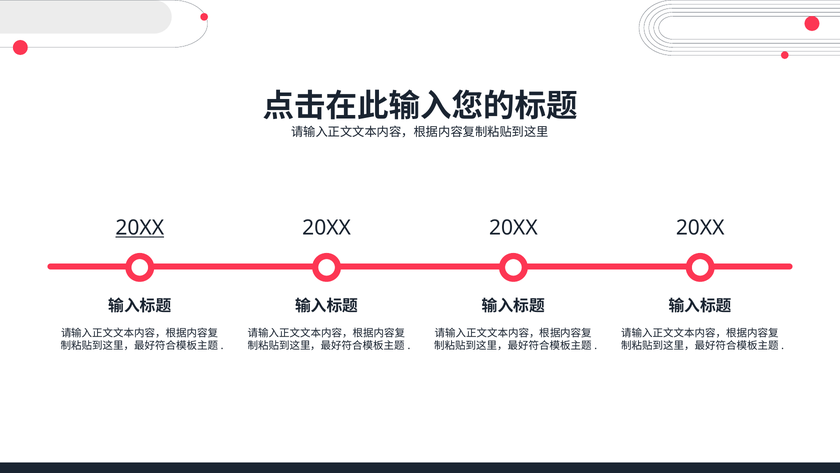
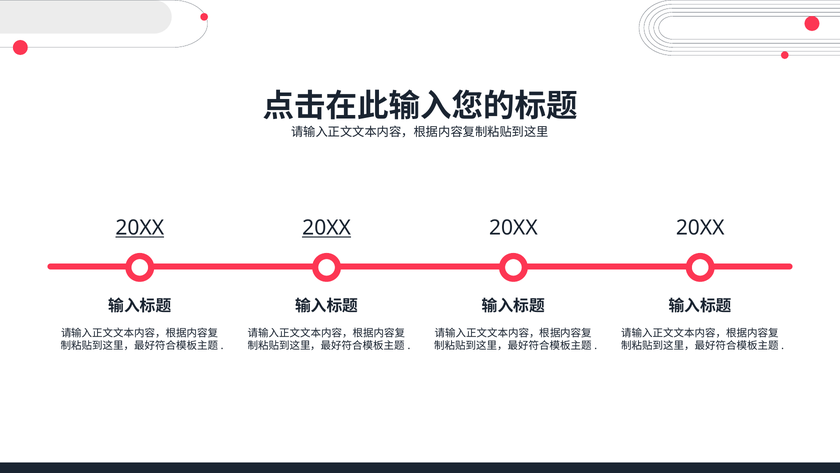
20XX at (327, 228) underline: none -> present
